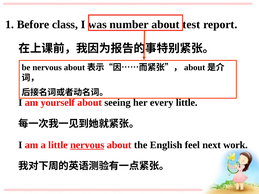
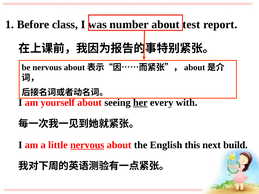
her underline: none -> present
every little: little -> with
feel: feel -> this
work: work -> build
